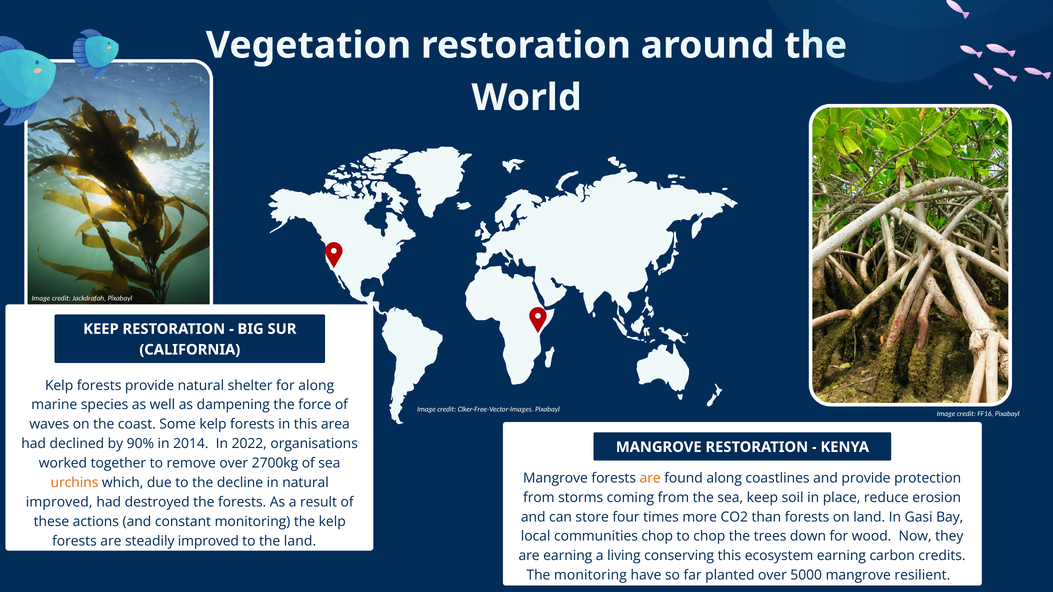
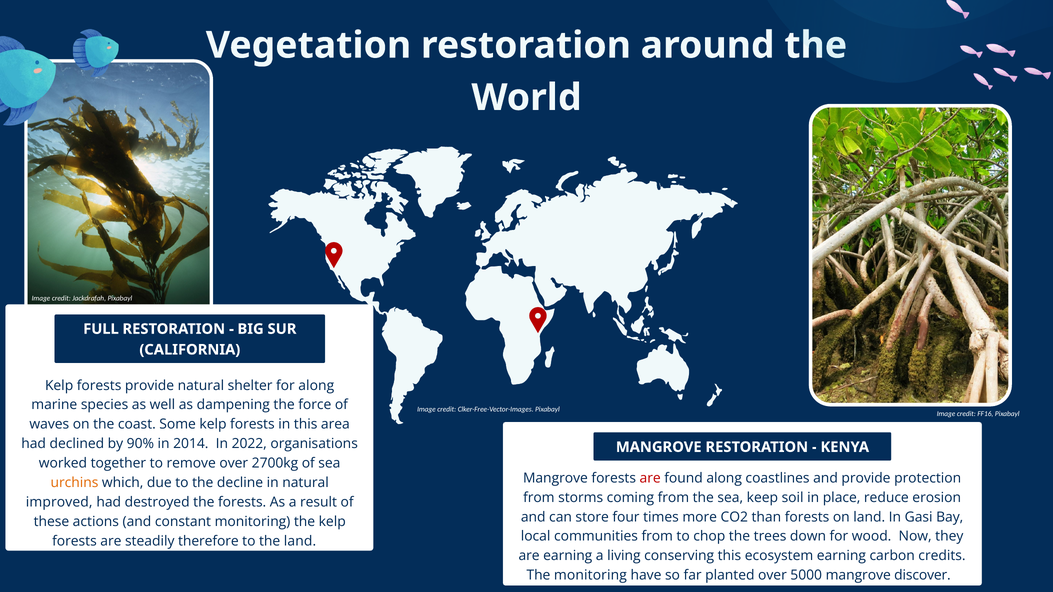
KEEP at (101, 329): KEEP -> FULL
are at (650, 478) colour: orange -> red
communities chop: chop -> from
steadily improved: improved -> therefore
resilient: resilient -> discover
